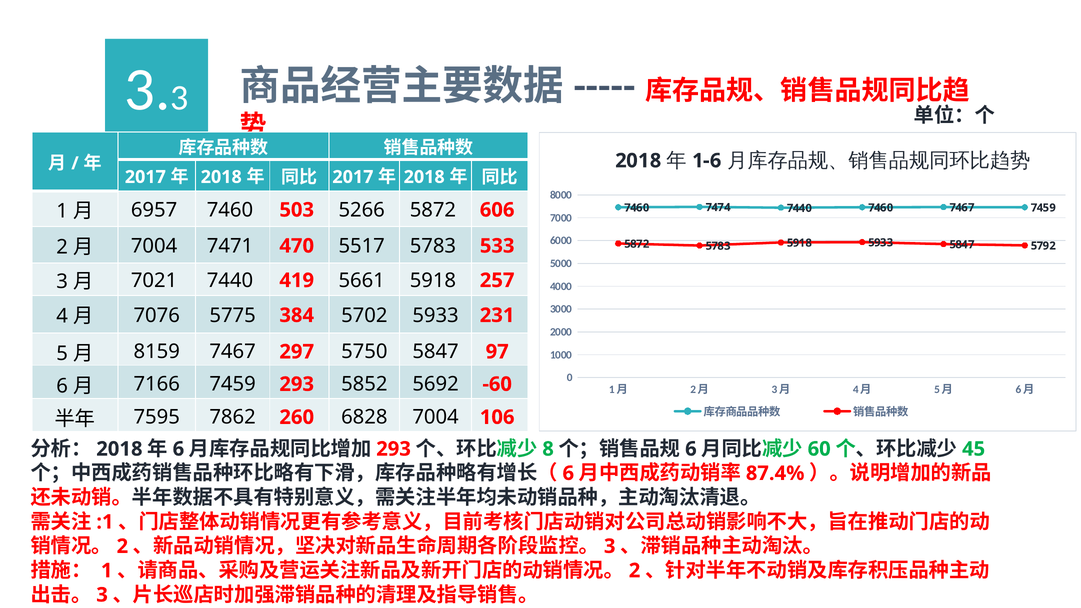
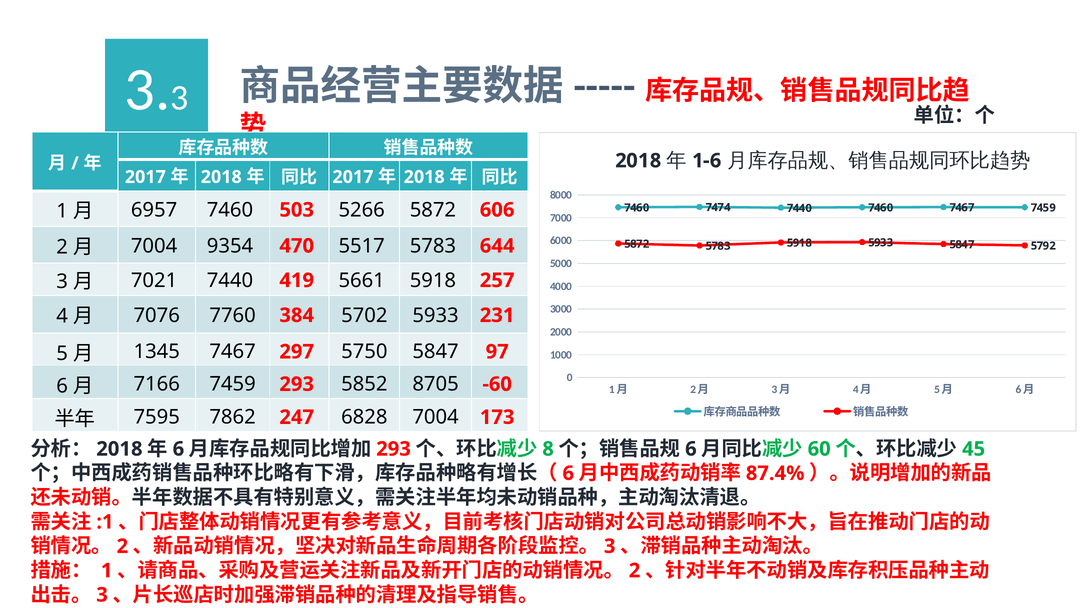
7471: 7471 -> 9354
533: 533 -> 644
5775: 5775 -> 7760
8159: 8159 -> 1345
5692: 5692 -> 8705
260: 260 -> 247
106: 106 -> 173
